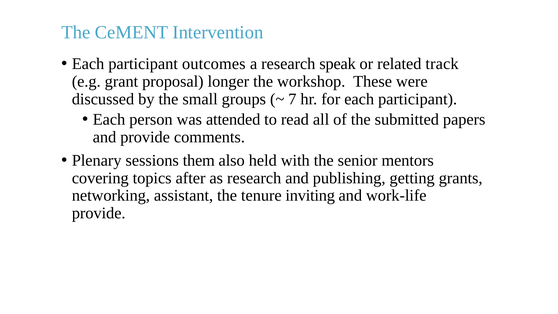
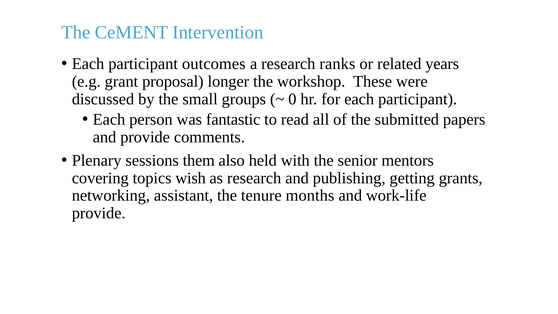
speak: speak -> ranks
track: track -> years
7: 7 -> 0
attended: attended -> fantastic
after: after -> wish
inviting: inviting -> months
